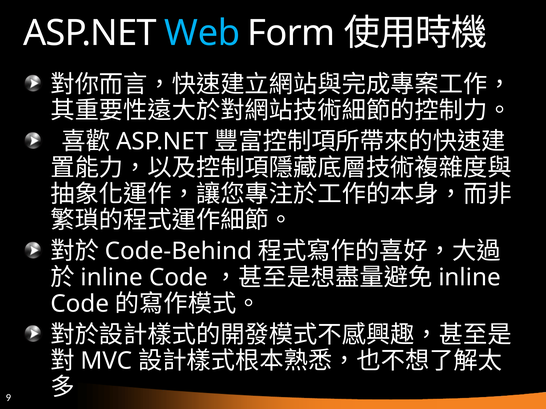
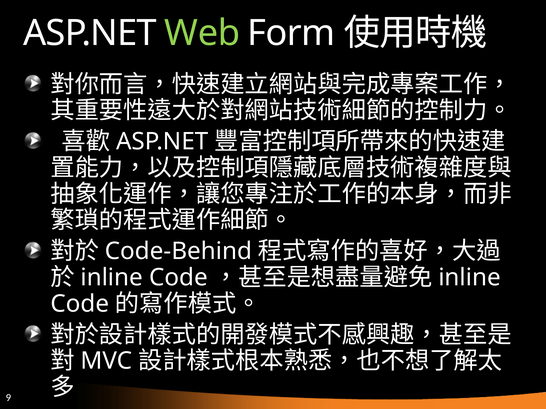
Web colour: light blue -> light green
